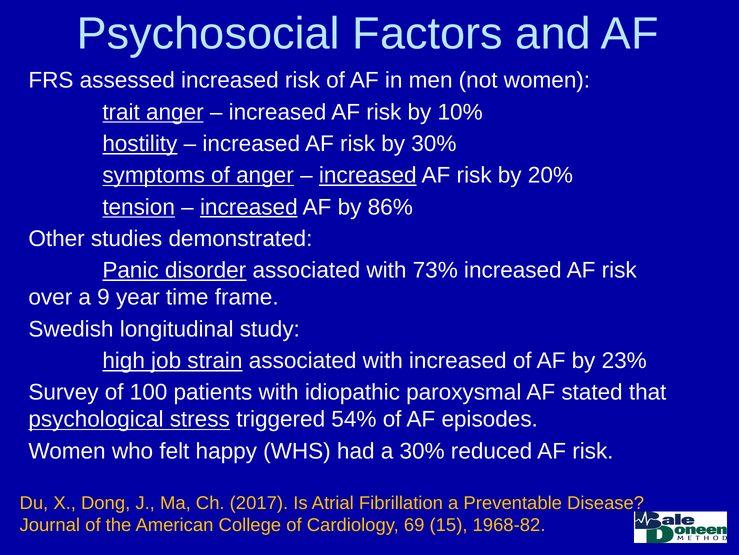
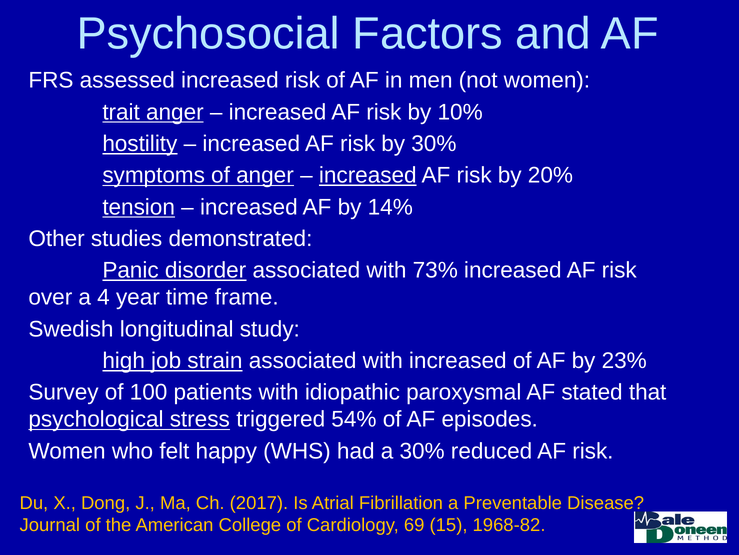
increased at (249, 207) underline: present -> none
86%: 86% -> 14%
9: 9 -> 4
